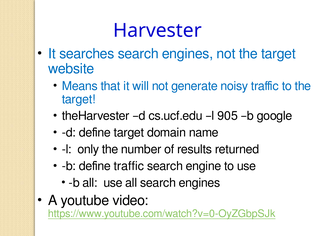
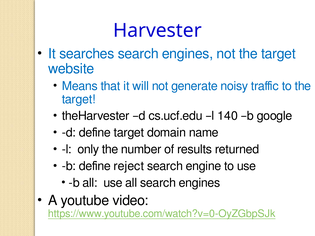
905: 905 -> 140
define traffic: traffic -> reject
